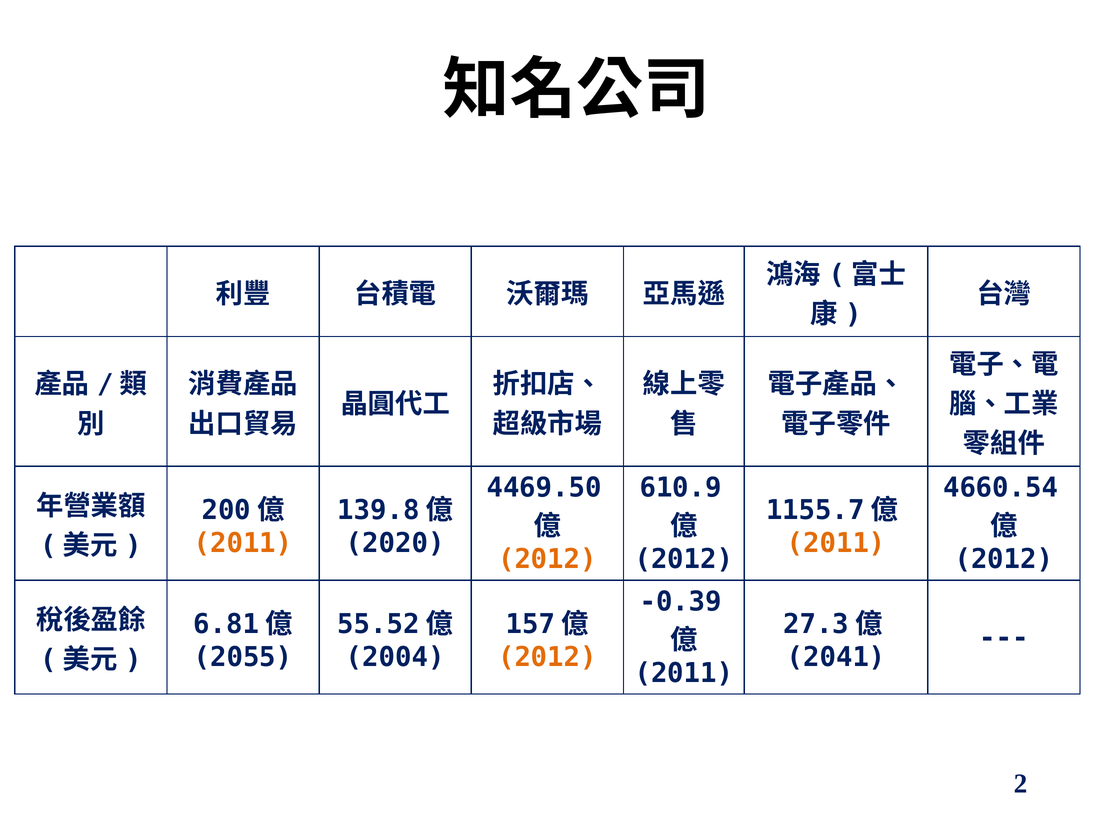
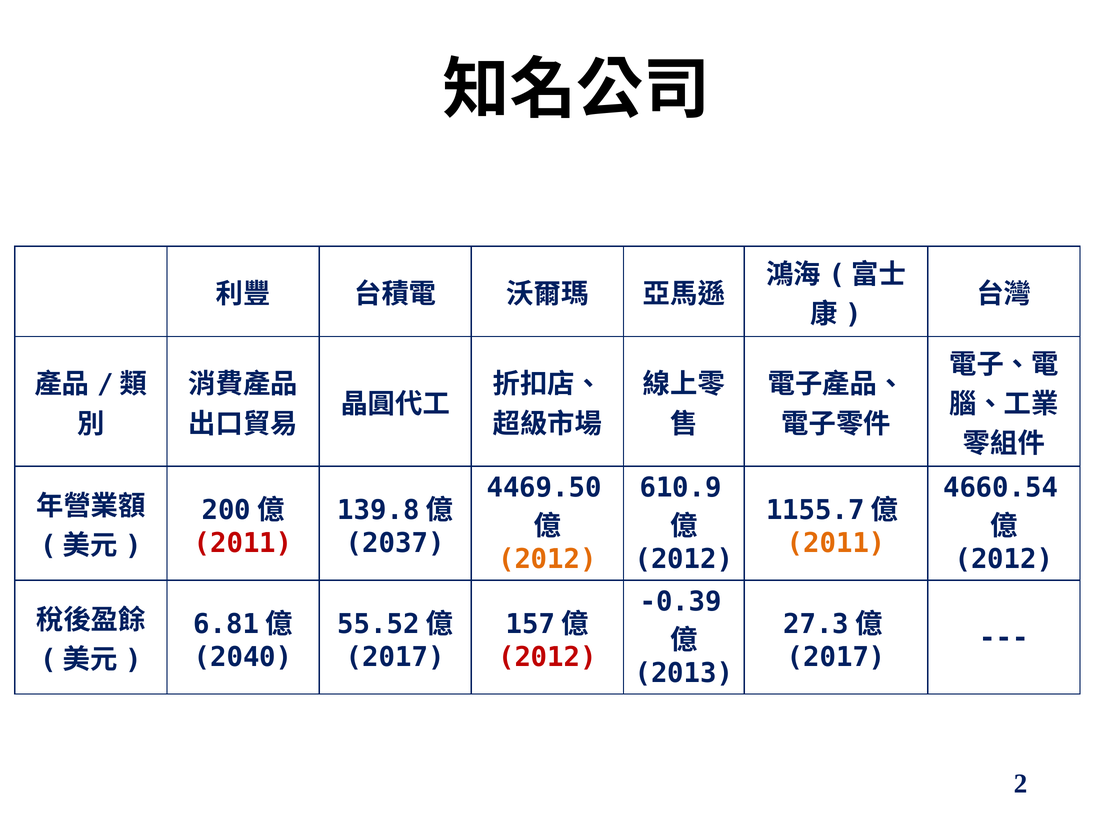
2011 at (243, 543) colour: orange -> red
2020: 2020 -> 2037
2055: 2055 -> 2040
2004 at (395, 657): 2004 -> 2017
2012 at (547, 657) colour: orange -> red
2041 at (836, 657): 2041 -> 2017
2011 at (684, 673): 2011 -> 2013
